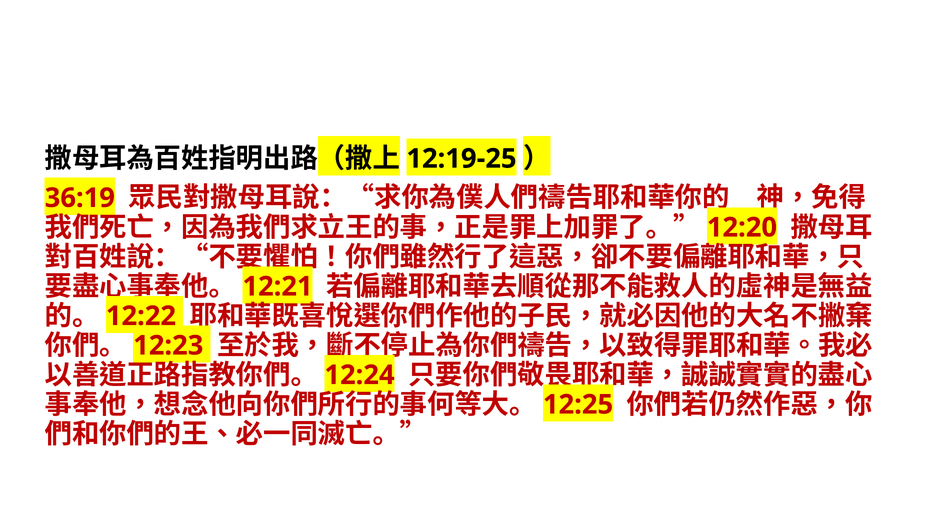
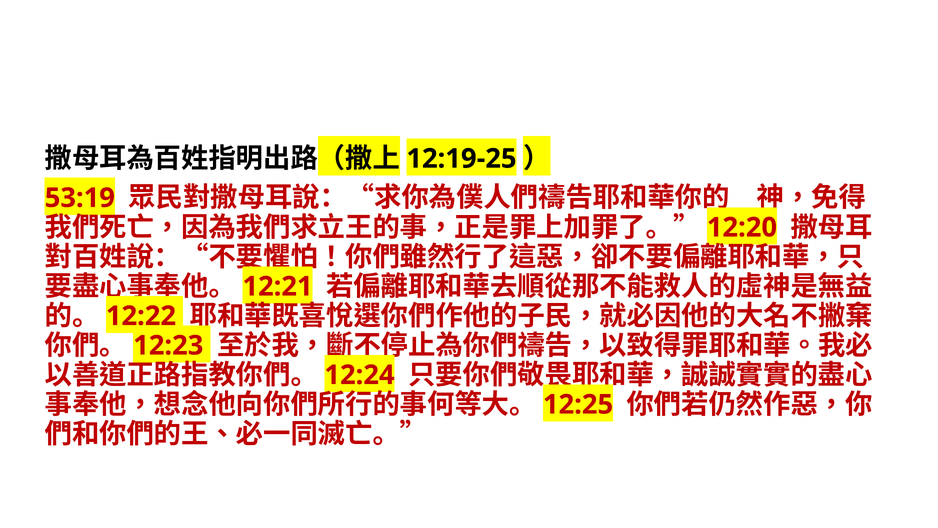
36:19: 36:19 -> 53:19
